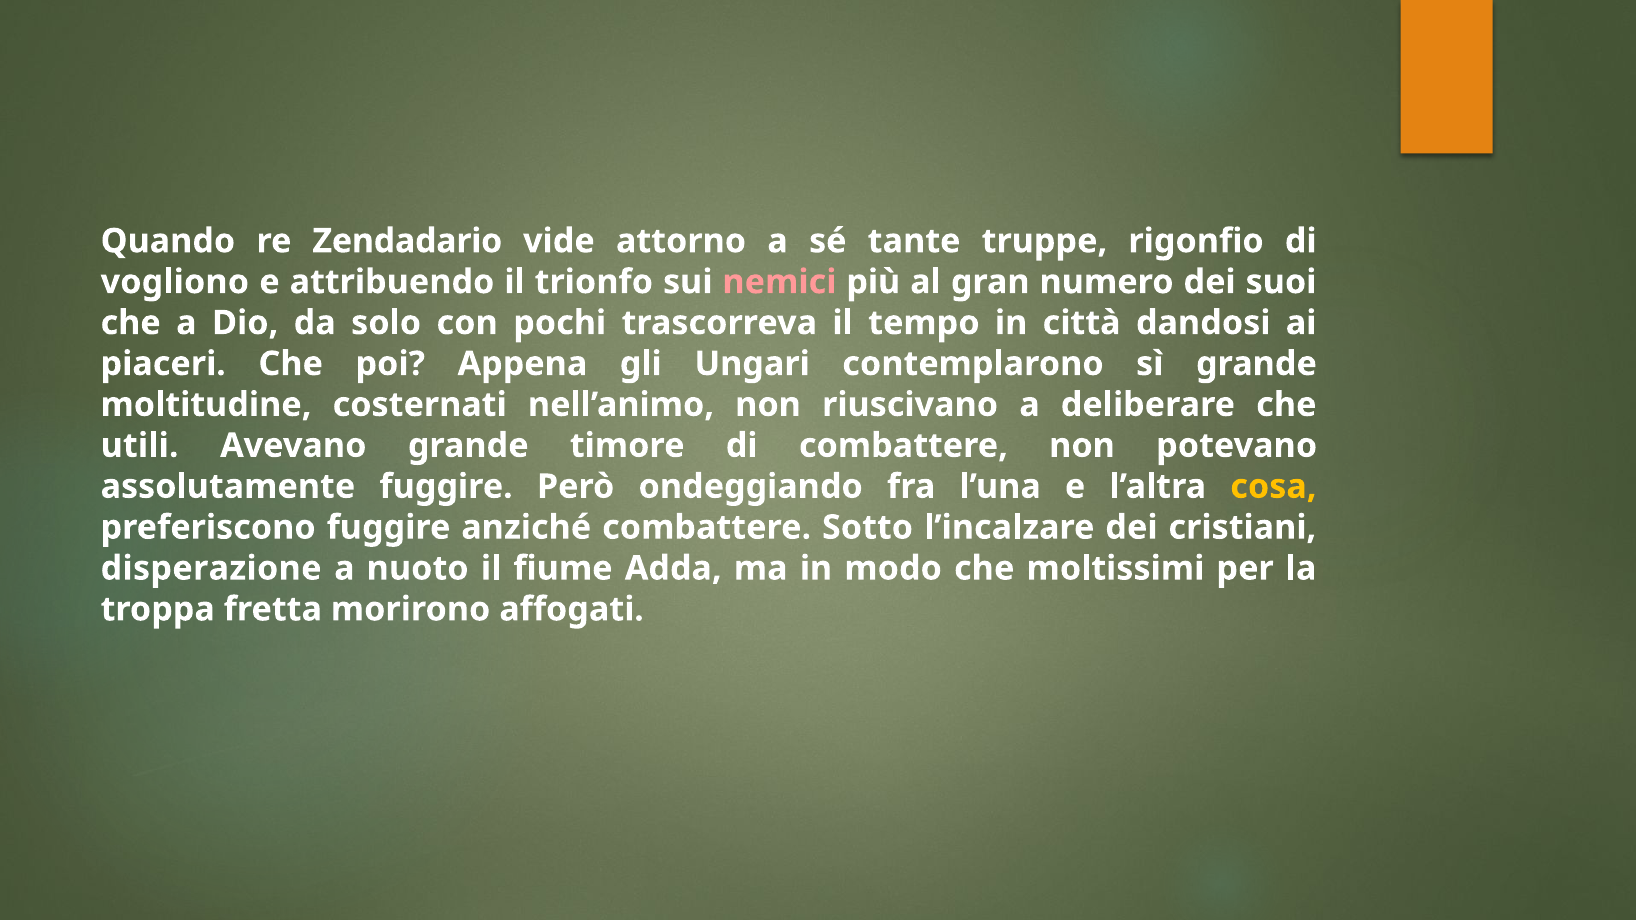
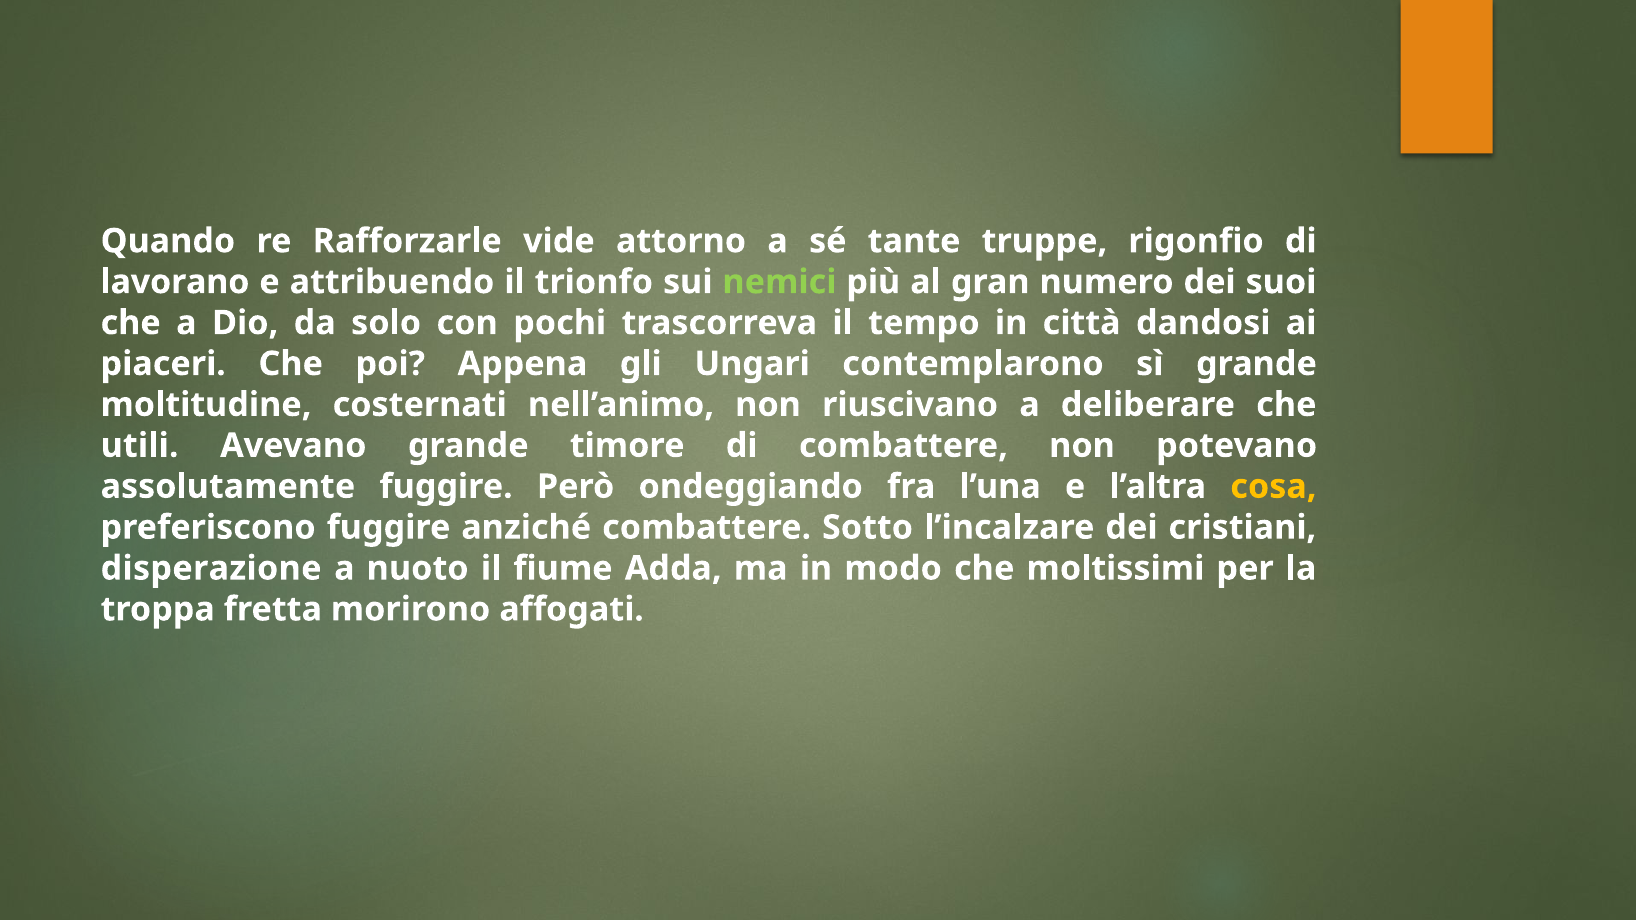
Zendadario: Zendadario -> Rafforzarle
vogliono: vogliono -> lavorano
nemici colour: pink -> light green
